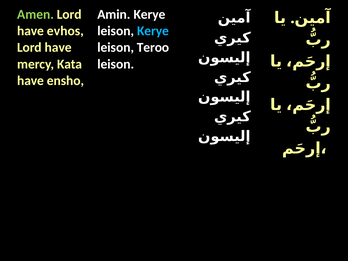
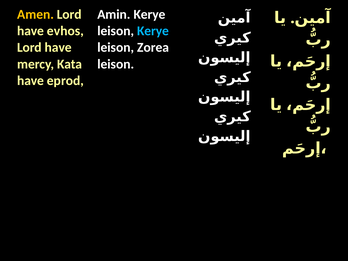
Amen colour: light green -> yellow
Teroo: Teroo -> Zorea
ensho: ensho -> eprod
